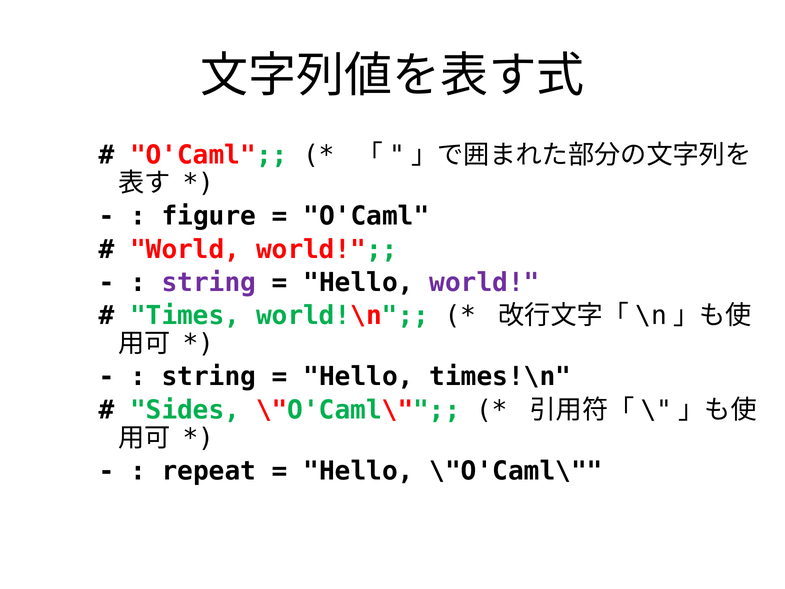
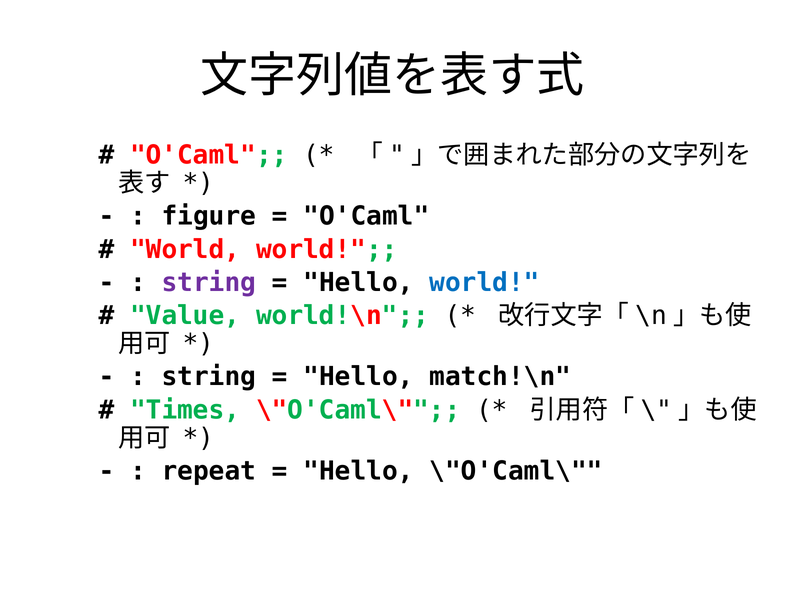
world at (484, 282) colour: purple -> blue
Times: Times -> Value
times!\n: times!\n -> match!\n
Sides: Sides -> Times
